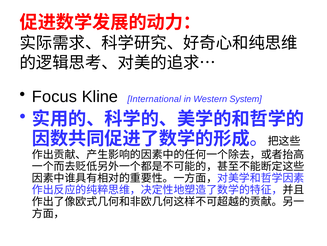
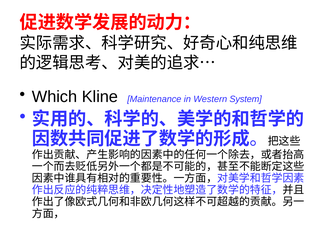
Focus: Focus -> Which
International: International -> Maintenance
